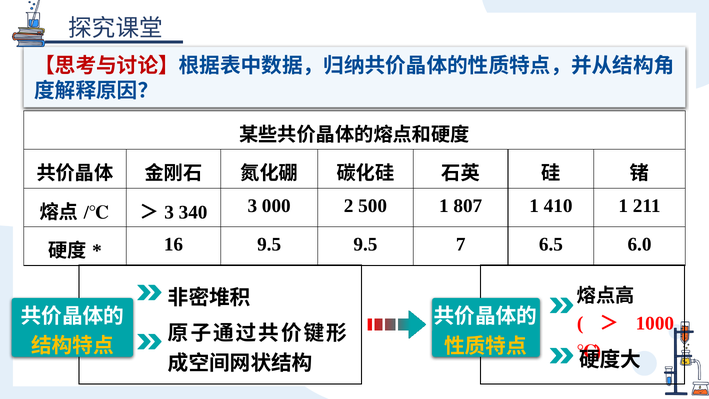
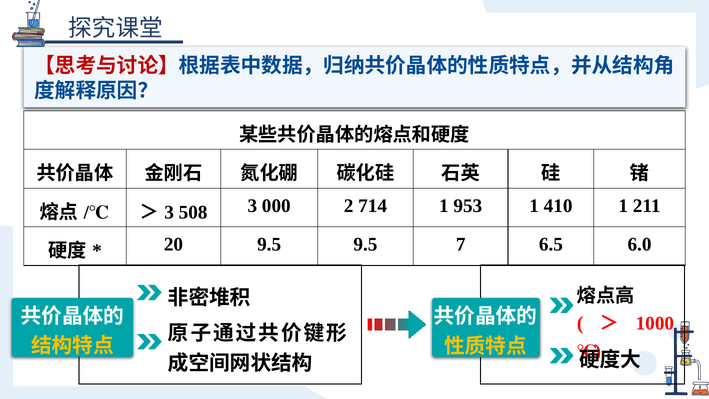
340: 340 -> 508
500: 500 -> 714
807: 807 -> 953
16: 16 -> 20
